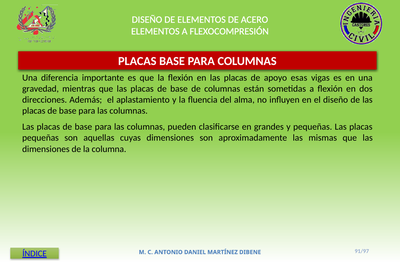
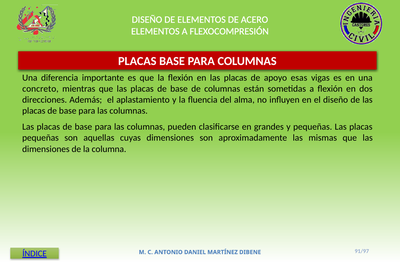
gravedad: gravedad -> concreto
